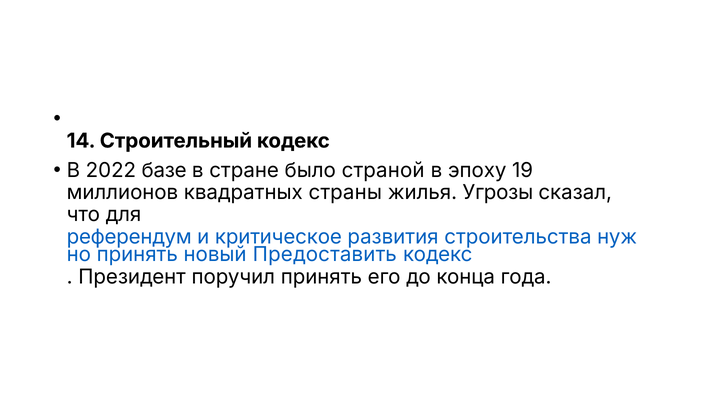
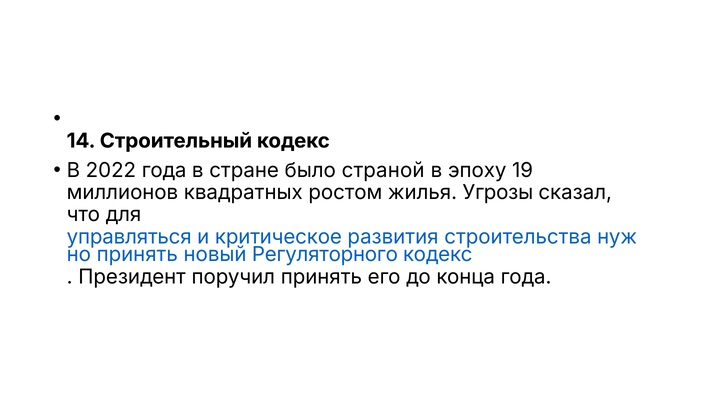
2022 базе: базе -> года
страны: страны -> ростом
референдум: референдум -> управляться
Предоставить: Предоставить -> Регуляторного
